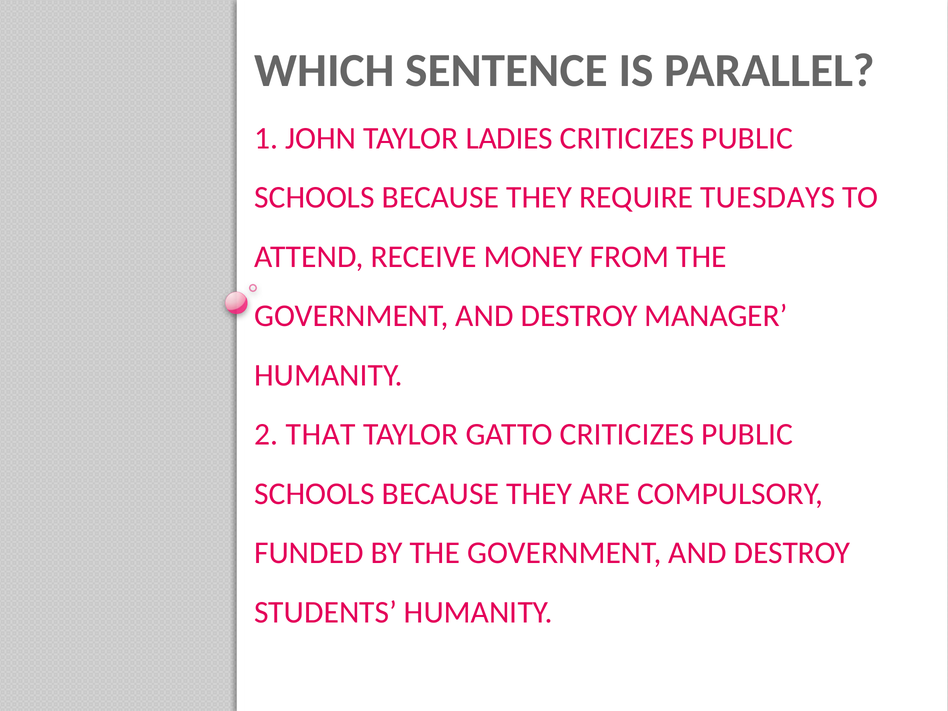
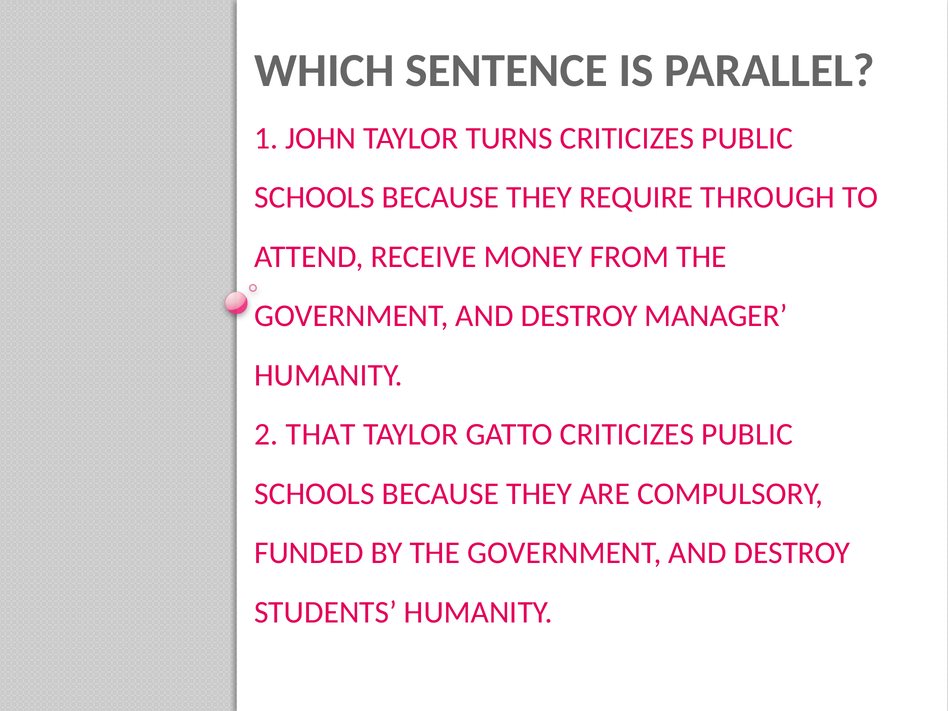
LADIES: LADIES -> TURNS
TUESDAYS: TUESDAYS -> THROUGH
